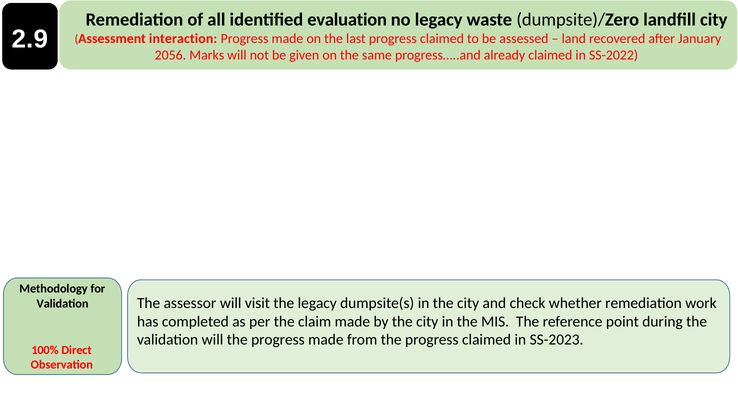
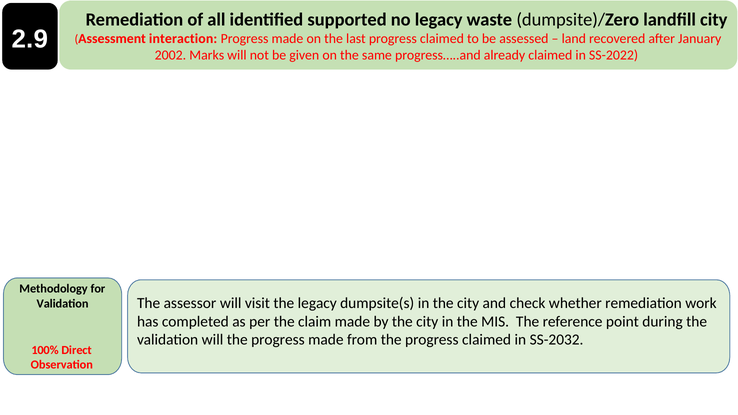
evaluation: evaluation -> supported
2056: 2056 -> 2002
SS-2023: SS-2023 -> SS-2032
